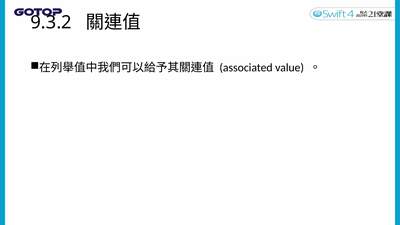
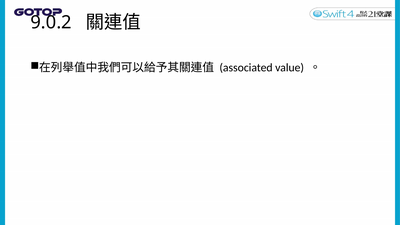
9.3.2: 9.3.2 -> 9.0.2
